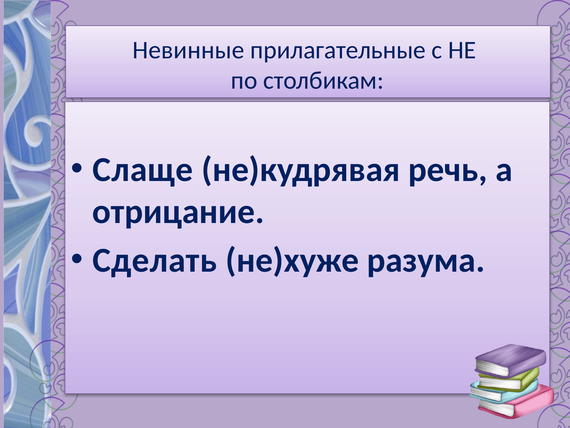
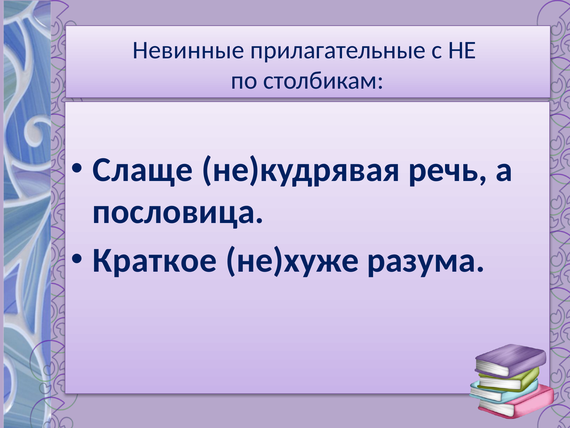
отрицание: отрицание -> пословица
Сделать: Сделать -> Краткое
